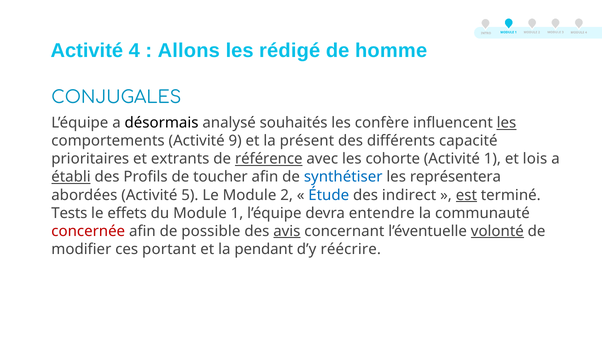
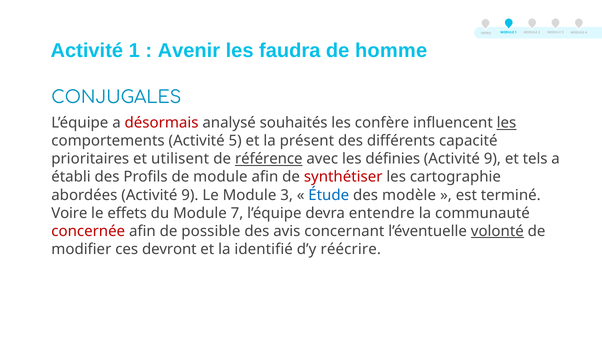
Activité 4: 4 -> 1
Allons: Allons -> Avenir
rédigé: rédigé -> faudra
désormais colour: black -> red
9: 9 -> 5
extrants: extrants -> utilisent
cohorte: cohorte -> définies
1 at (492, 159): 1 -> 9
lois: lois -> tels
établi underline: present -> none
de toucher: toucher -> module
synthétiser colour: blue -> red
représentera: représentera -> cartographie
abordées Activité 5: 5 -> 9
Le Module 2: 2 -> 3
indirect: indirect -> modèle
est underline: present -> none
Tests: Tests -> Voire
du Module 1: 1 -> 7
avis underline: present -> none
portant: portant -> devront
pendant: pendant -> identifié
